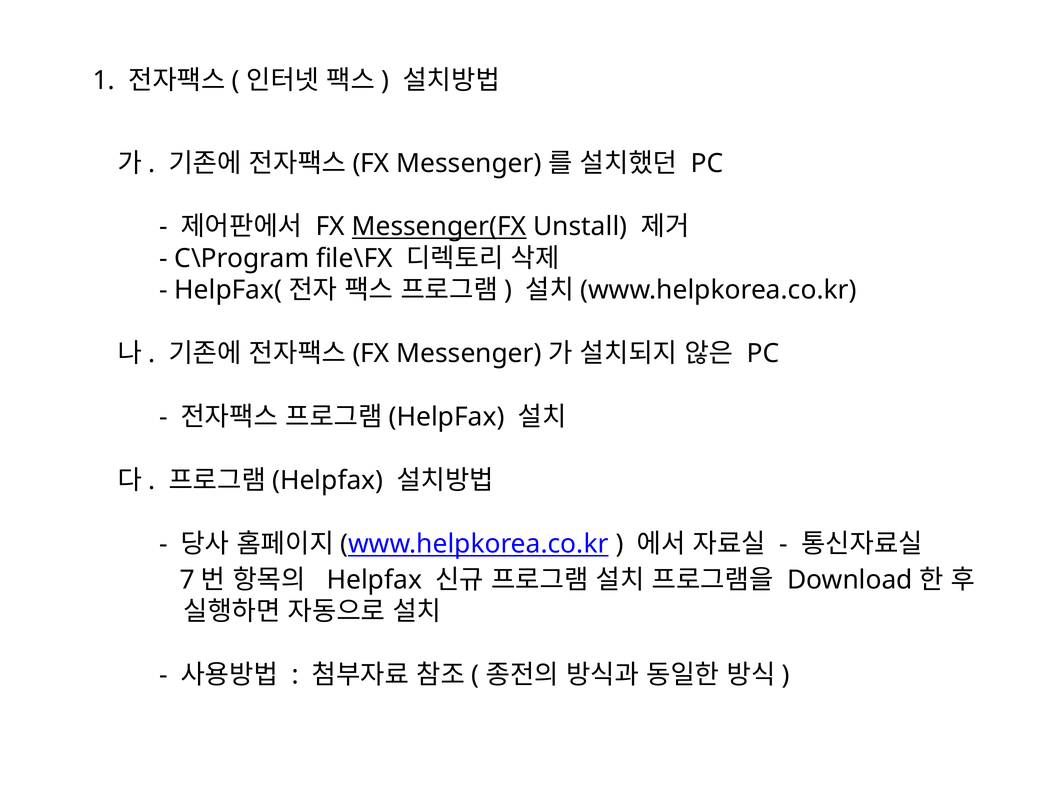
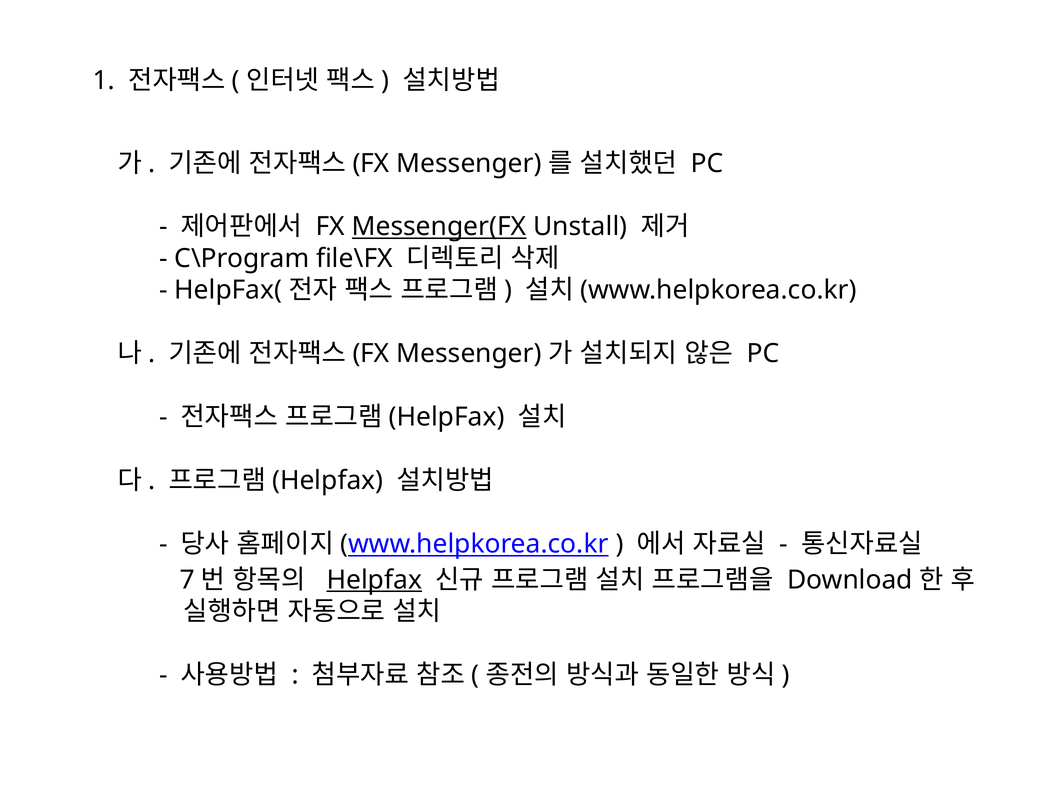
Helpfax underline: none -> present
